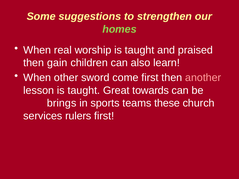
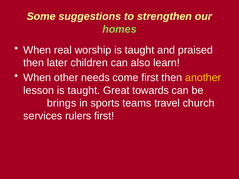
gain: gain -> later
sword: sword -> needs
another colour: pink -> yellow
these: these -> travel
